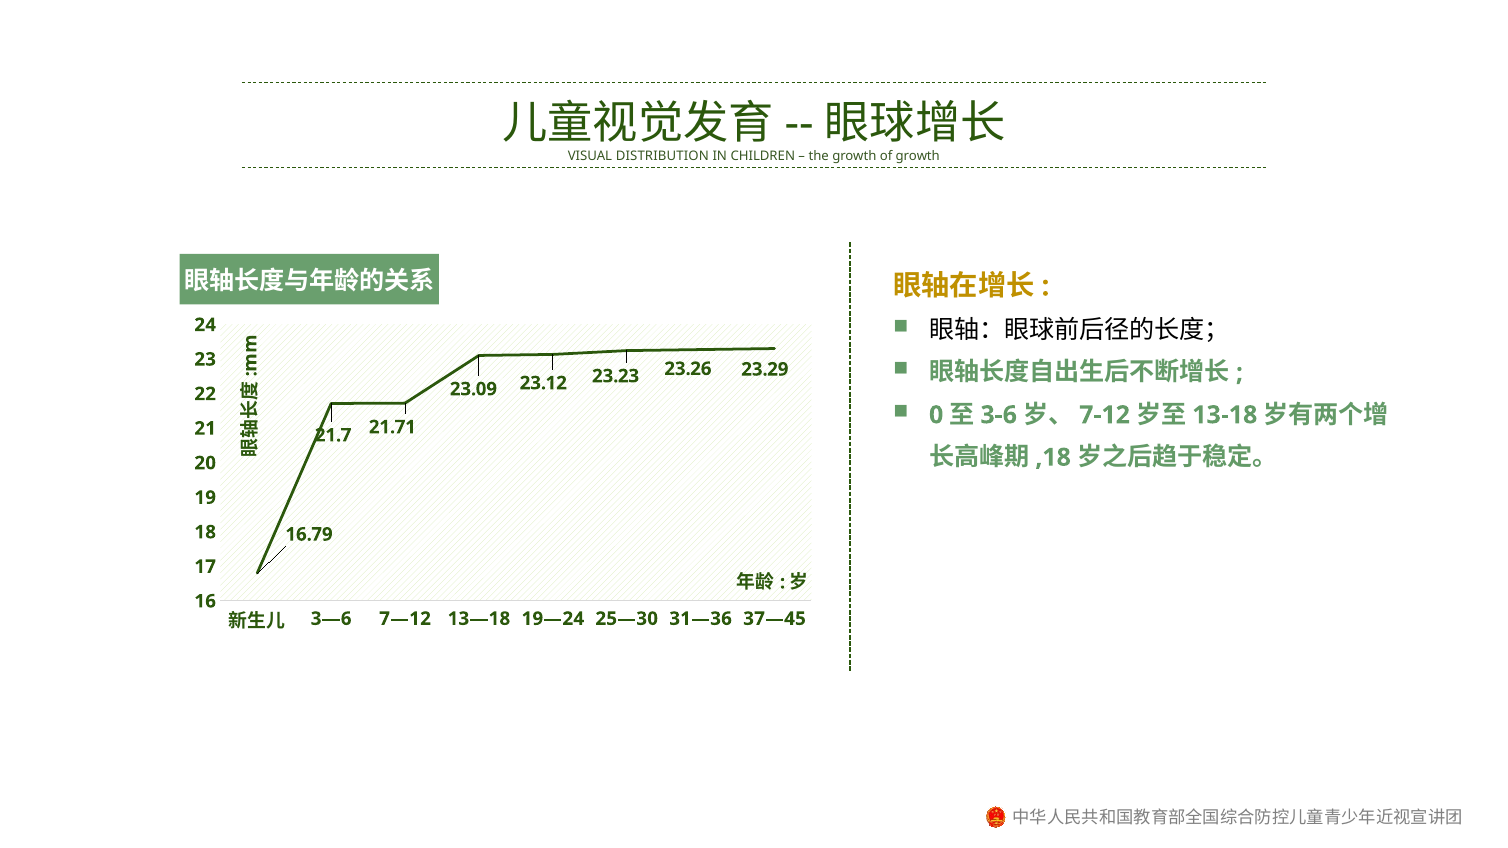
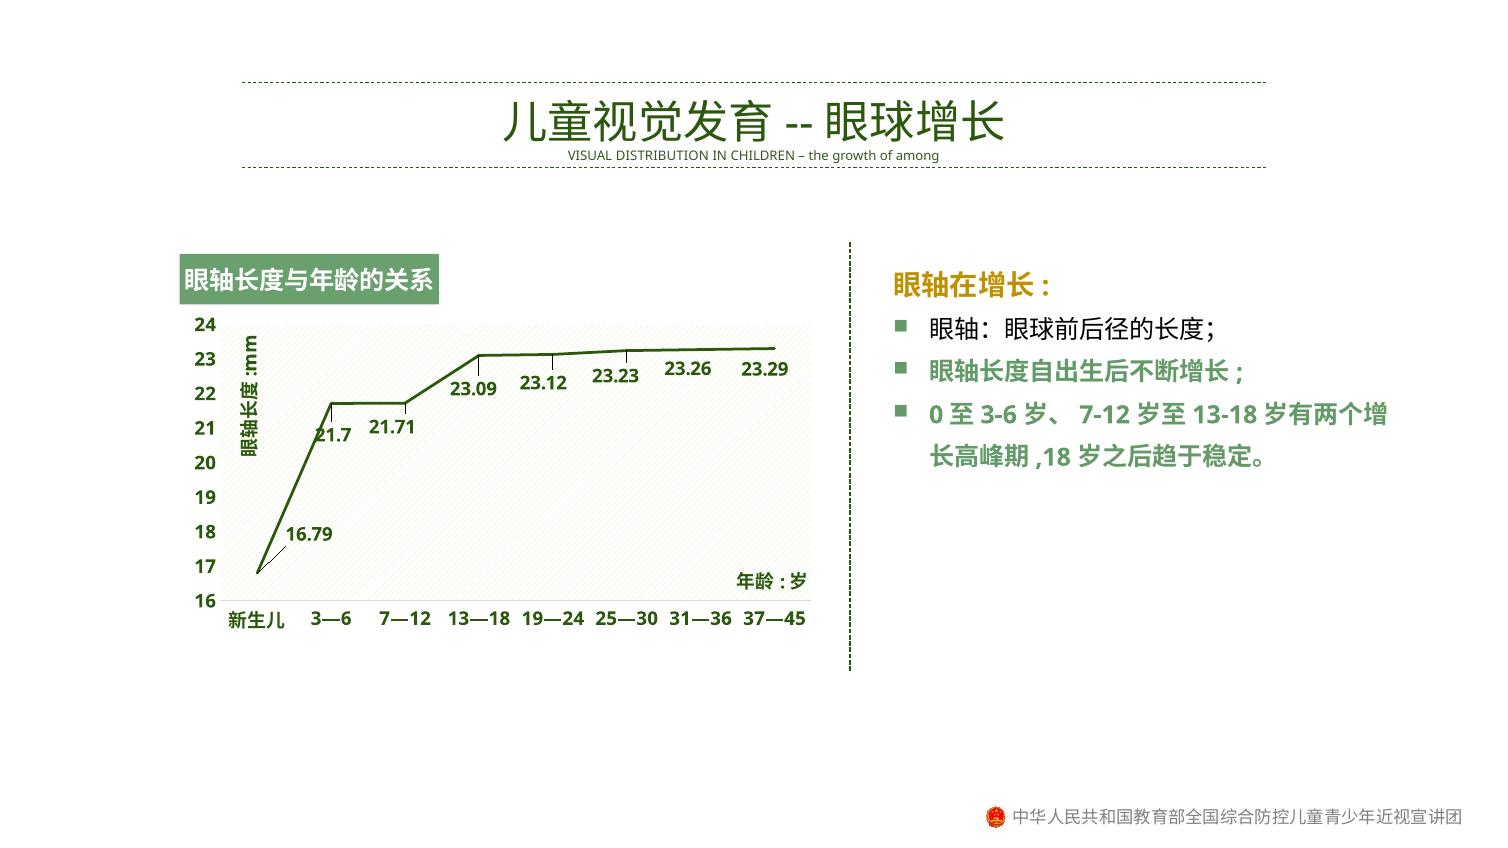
of growth: growth -> among
